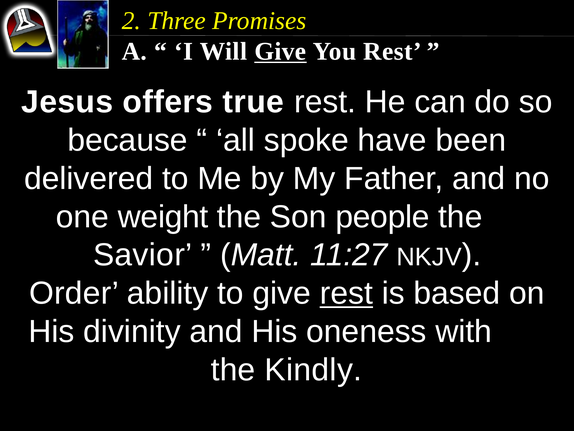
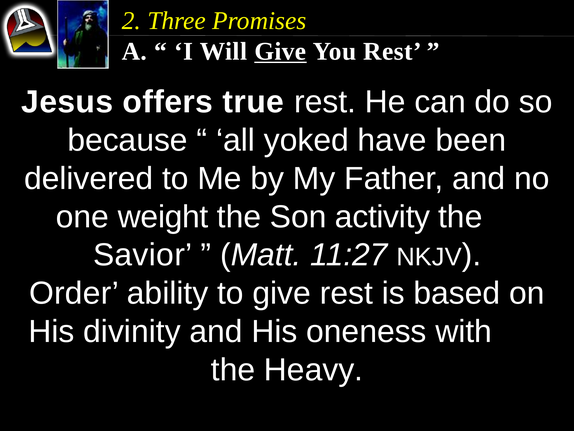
spoke: spoke -> yoked
people: people -> activity
rest at (346, 293) underline: present -> none
Kindly: Kindly -> Heavy
